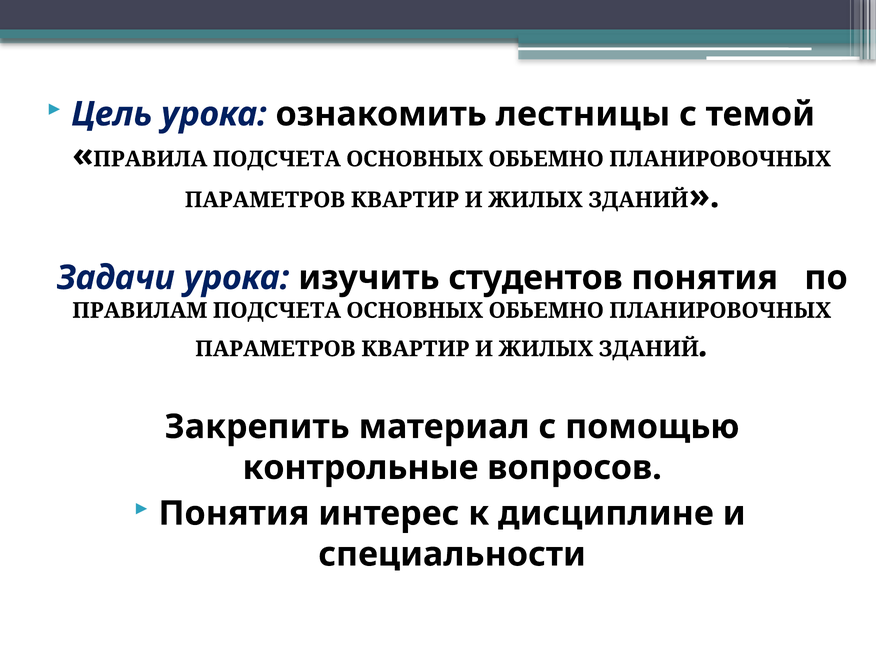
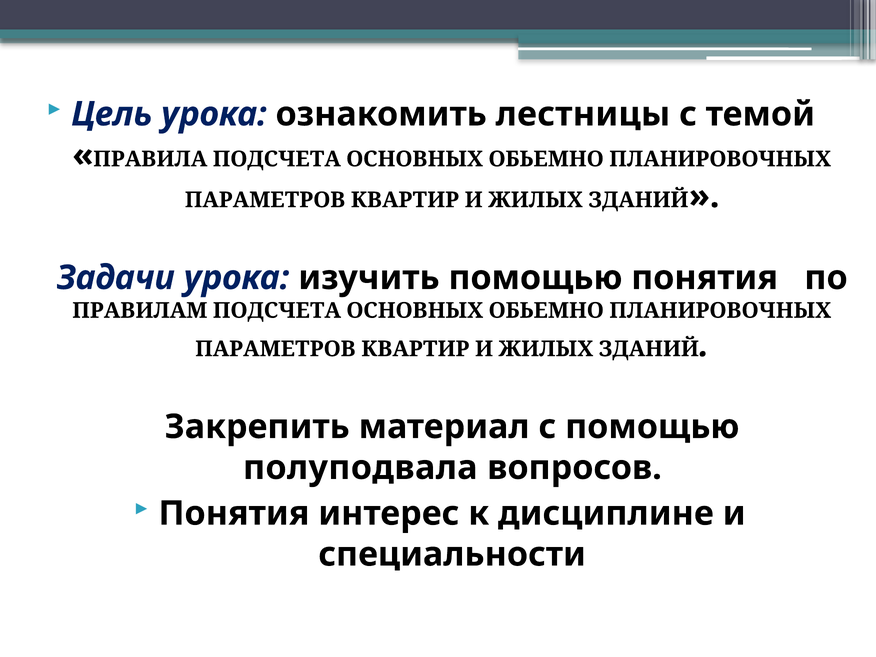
изучить студентов: студентов -> помощью
контрольные: контрольные -> полуподвала
